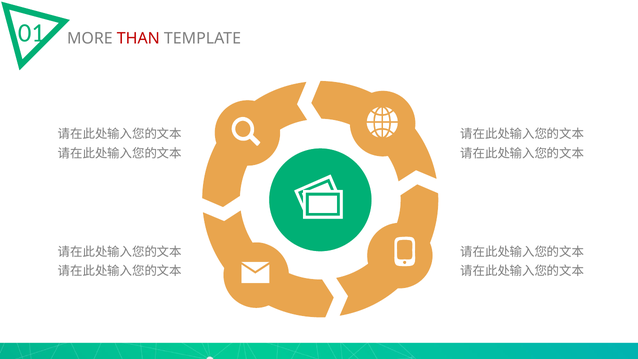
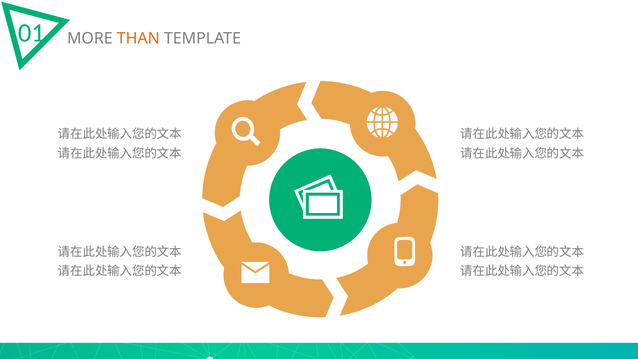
THAN colour: red -> orange
